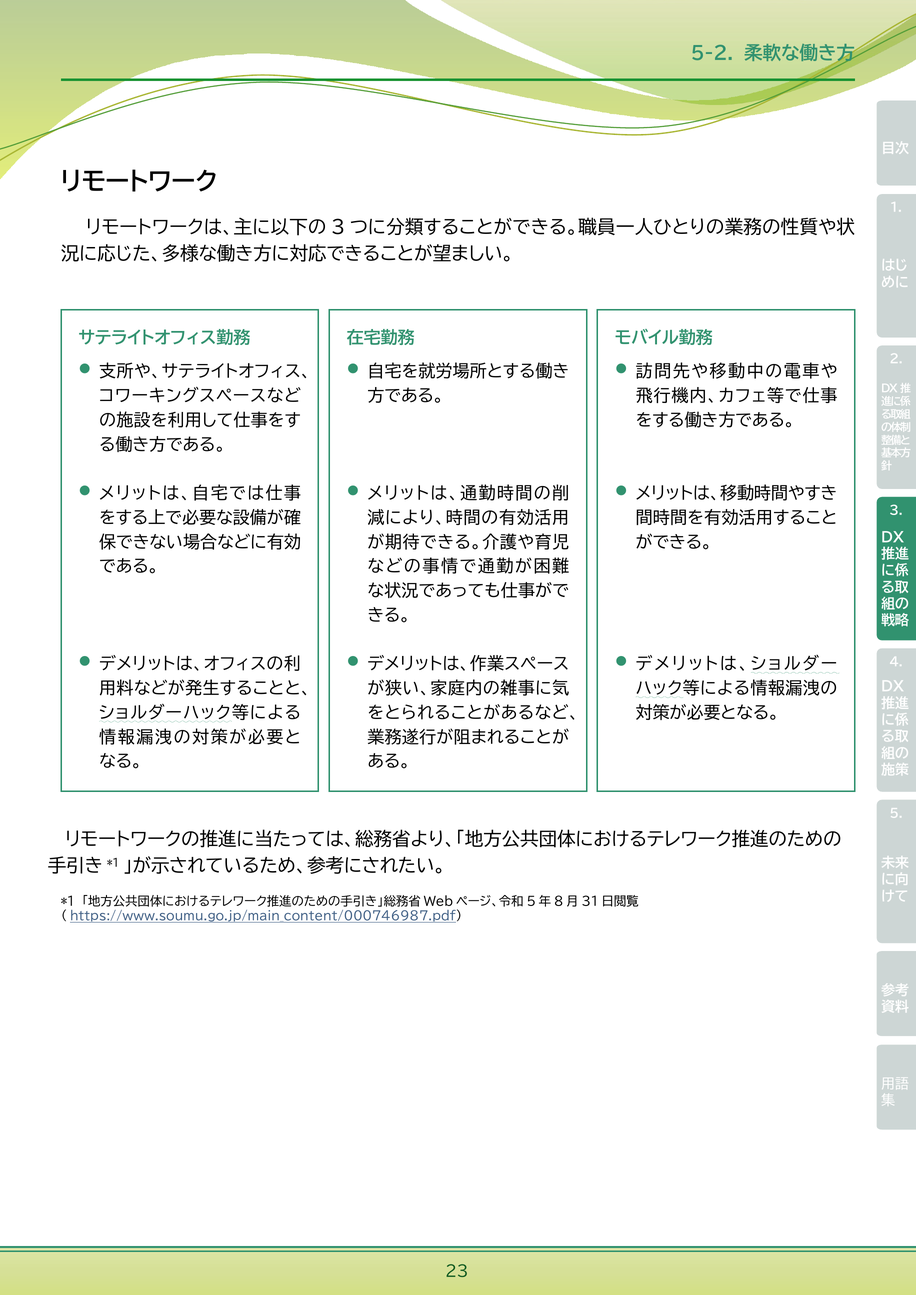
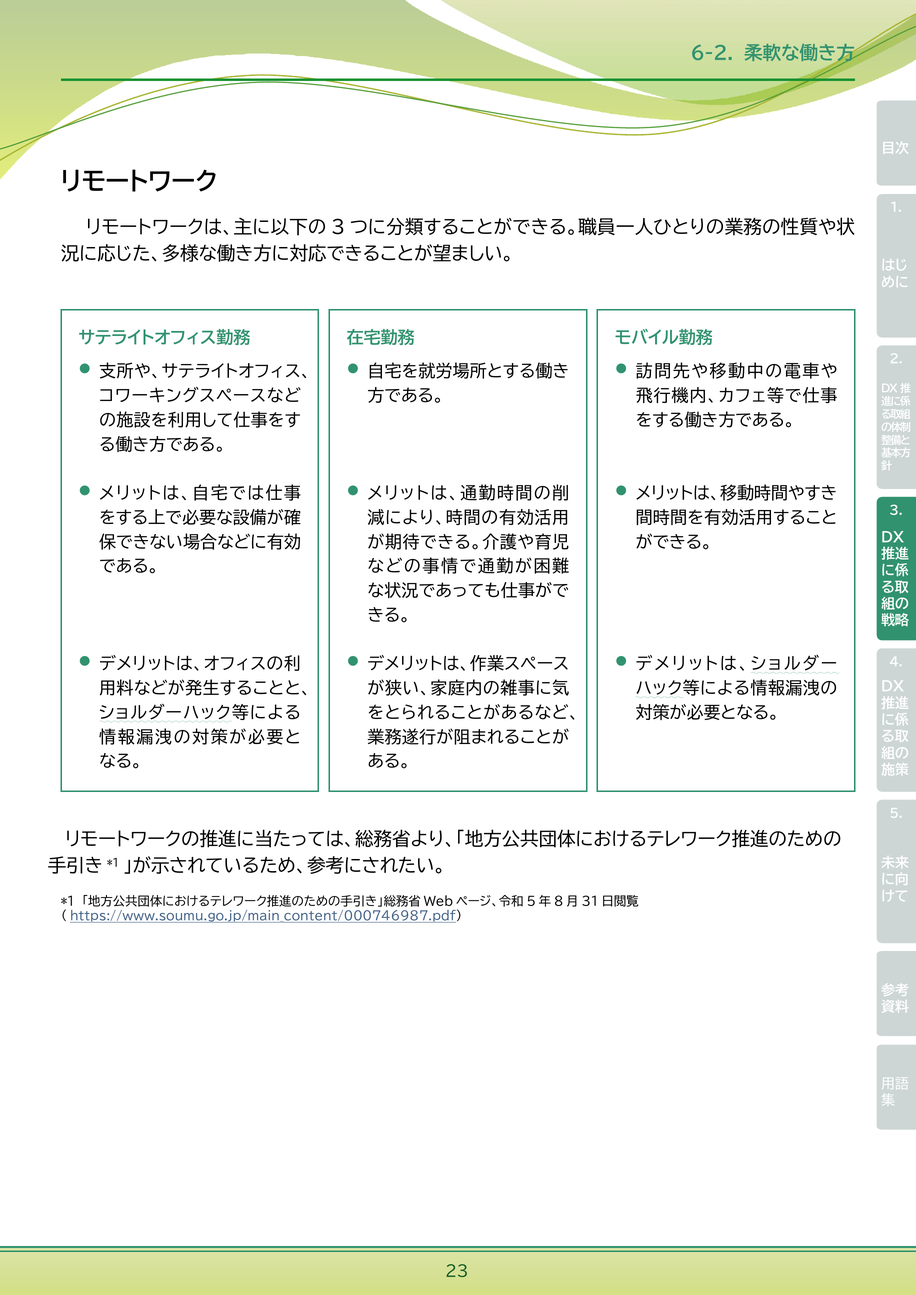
5-2: 5-2 -> 6-2
